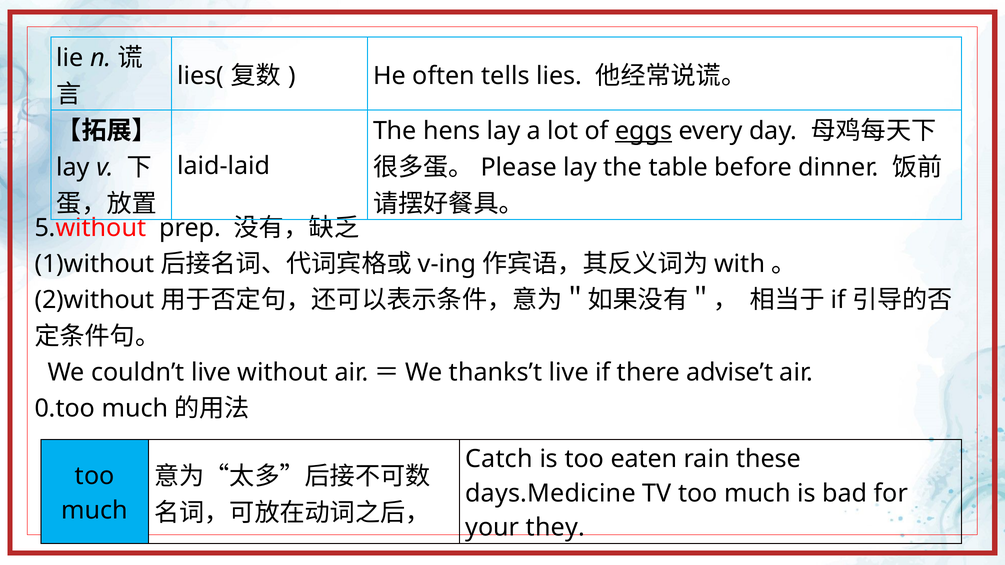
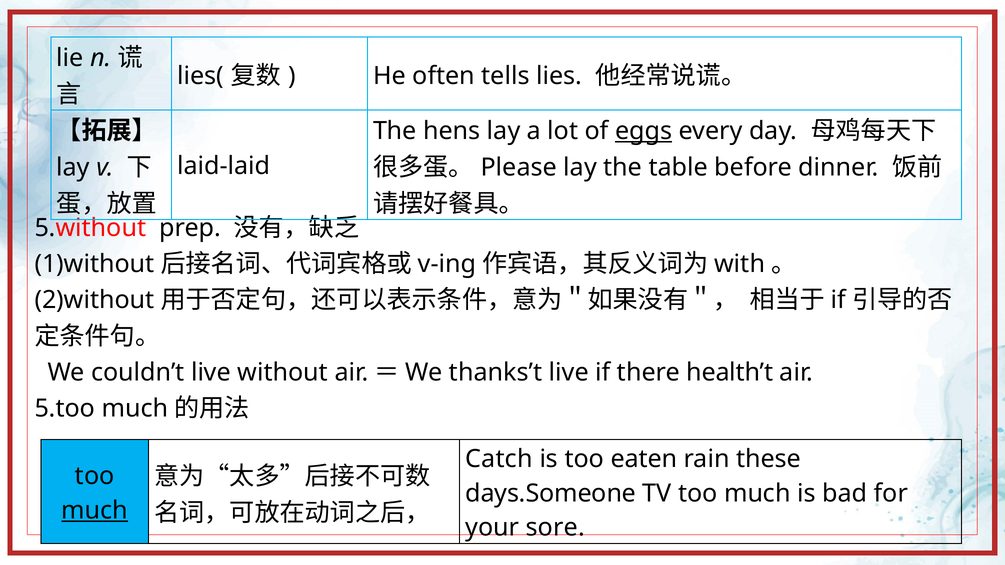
advise’t: advise’t -> health’t
0.too: 0.too -> 5.too
days.Medicine: days.Medicine -> days.Someone
much at (95, 511) underline: none -> present
they: they -> sore
